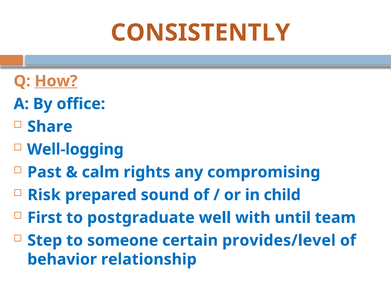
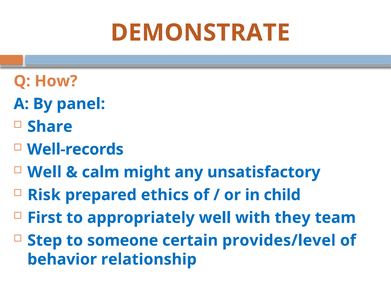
CONSISTENTLY: CONSISTENTLY -> DEMONSTRATE
How underline: present -> none
office: office -> panel
Well-logging: Well-logging -> Well-records
Past at (44, 172): Past -> Well
rights: rights -> might
compromising: compromising -> unsatisfactory
sound: sound -> ethics
postgraduate: postgraduate -> appropriately
until: until -> they
